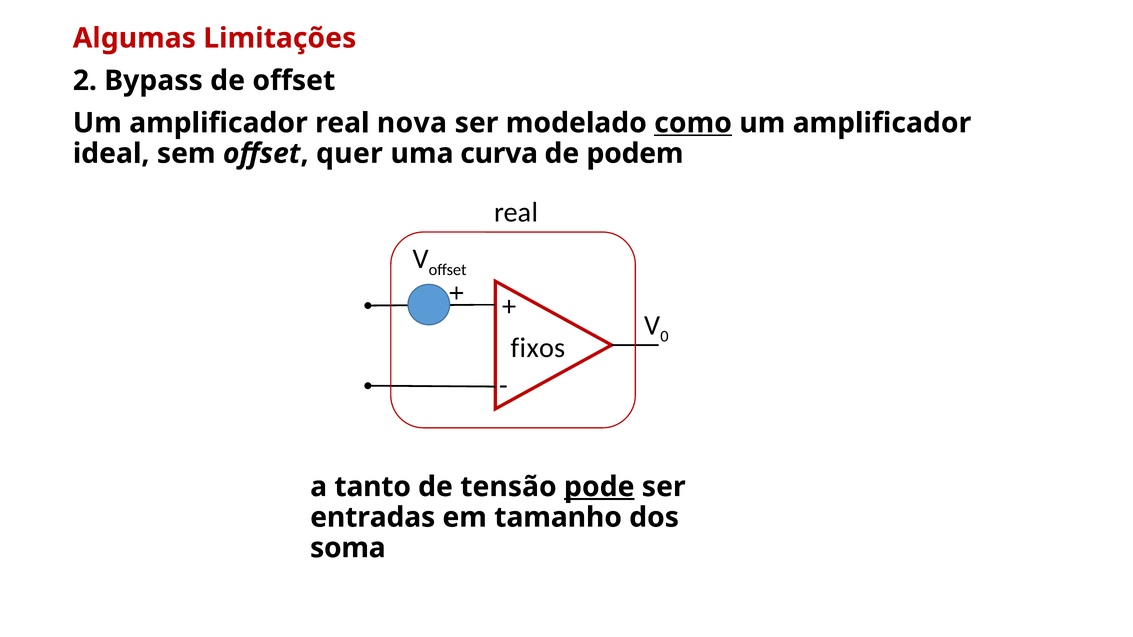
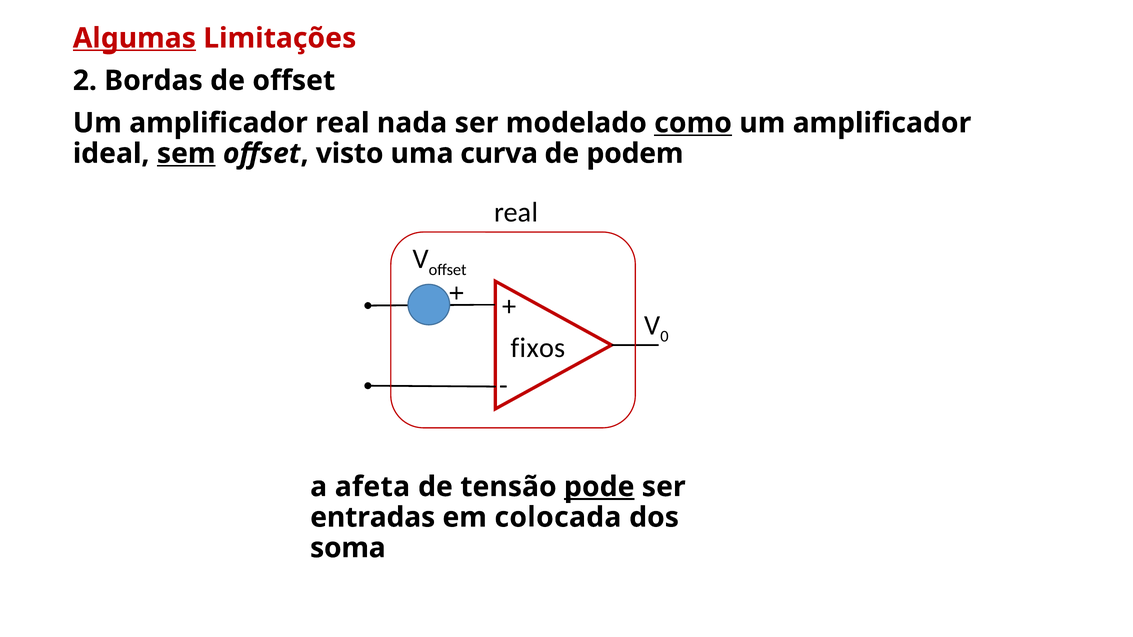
Algumas underline: none -> present
Bypass: Bypass -> Bordas
nova: nova -> nada
sem underline: none -> present
quer: quer -> visto
tanto: tanto -> afeta
tamanho: tamanho -> colocada
